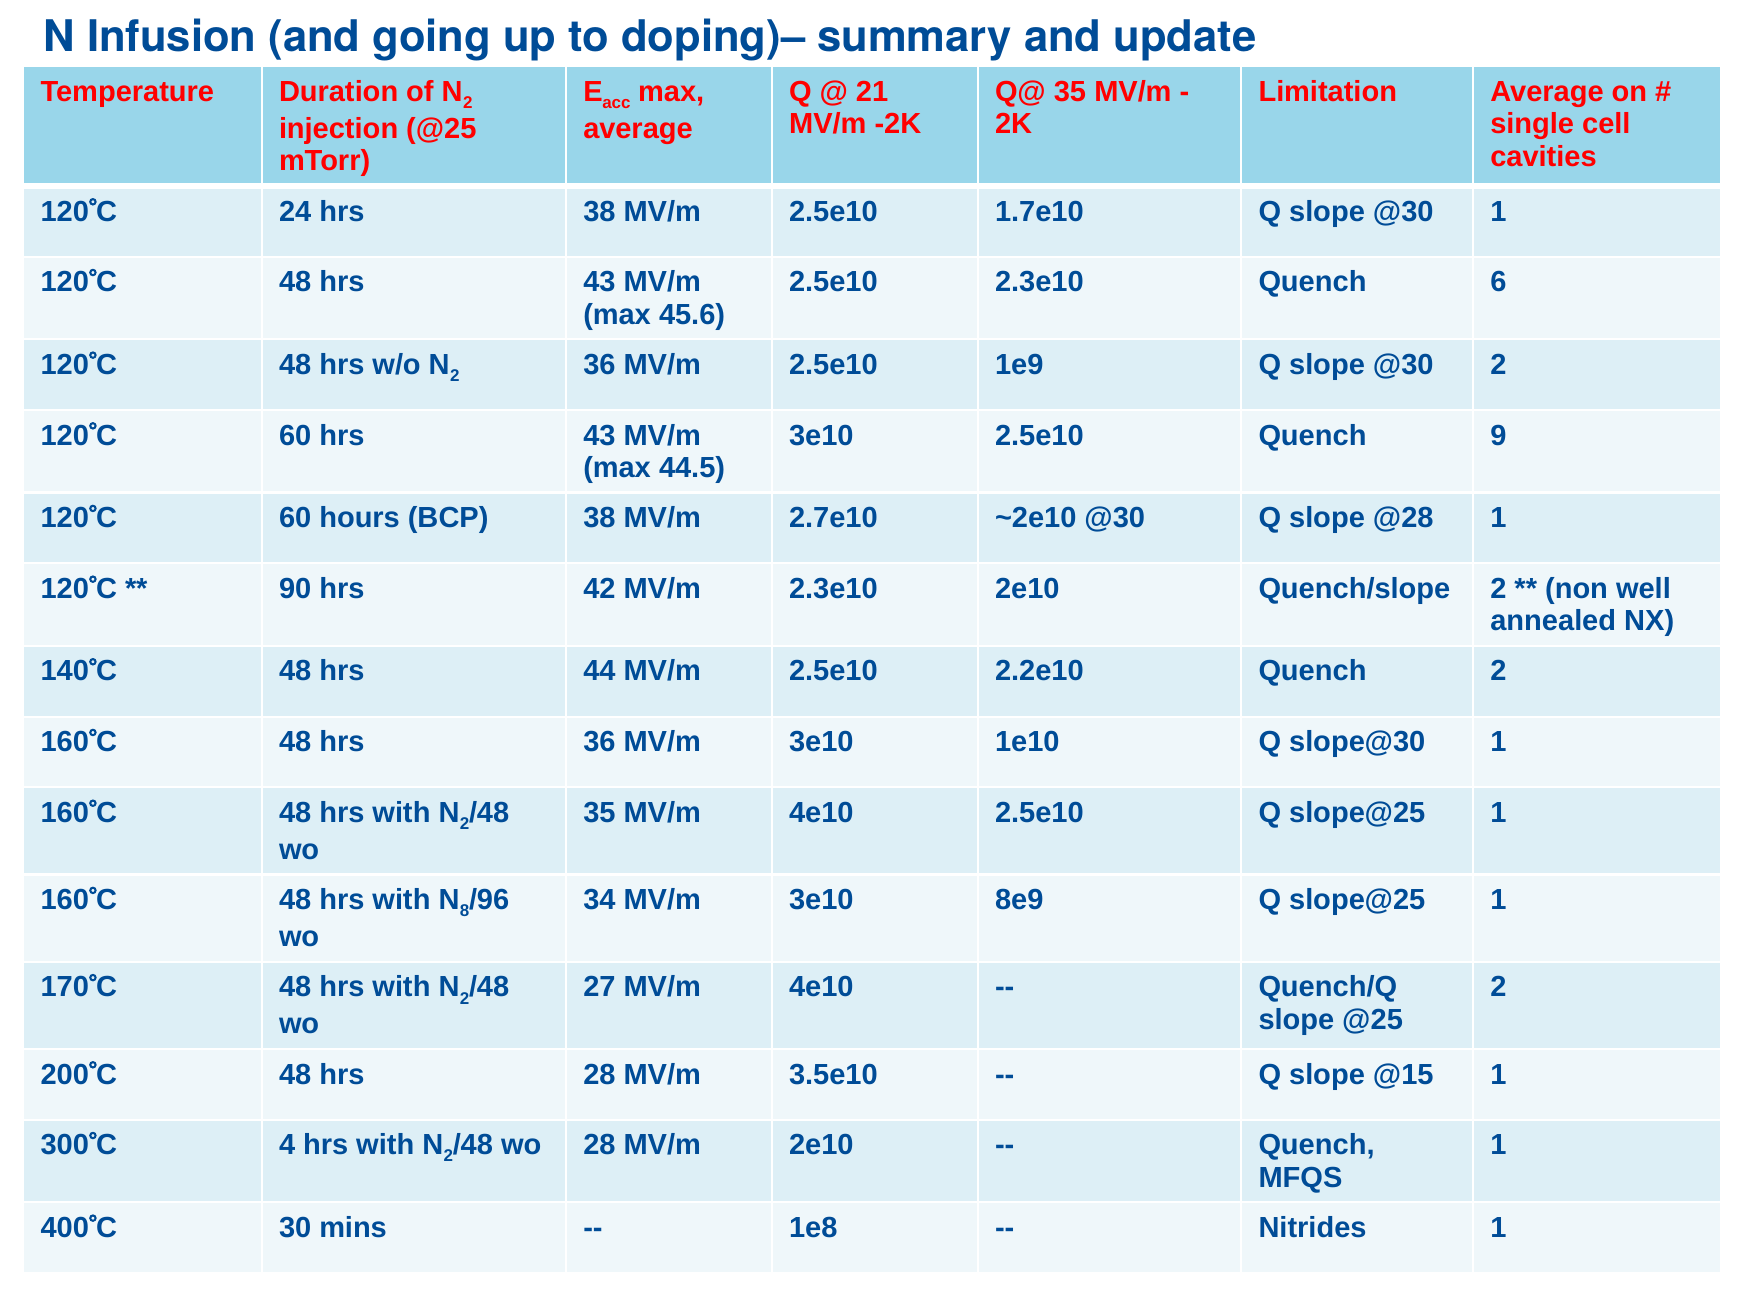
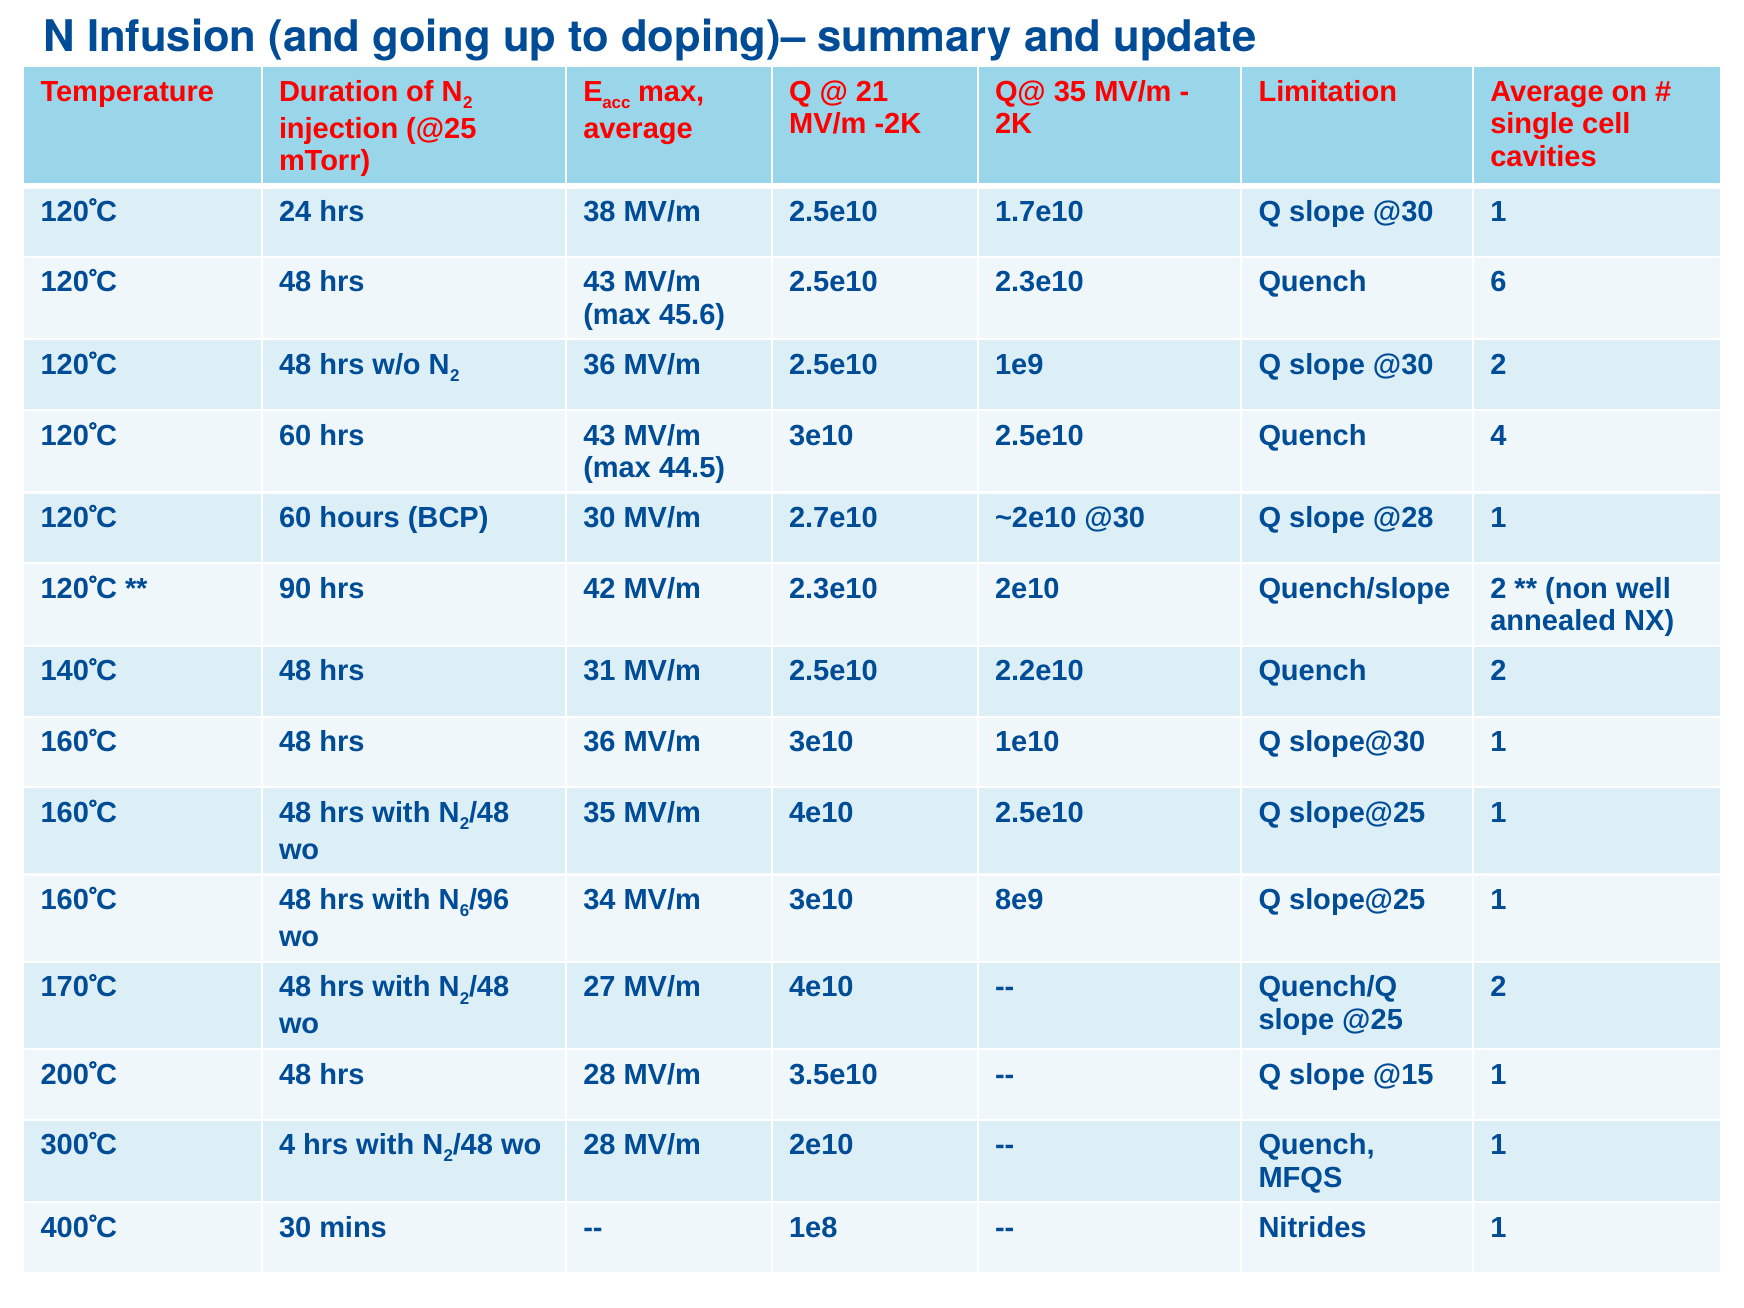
Quench 9: 9 -> 4
BCP 38: 38 -> 30
44: 44 -> 31
N 8: 8 -> 6
